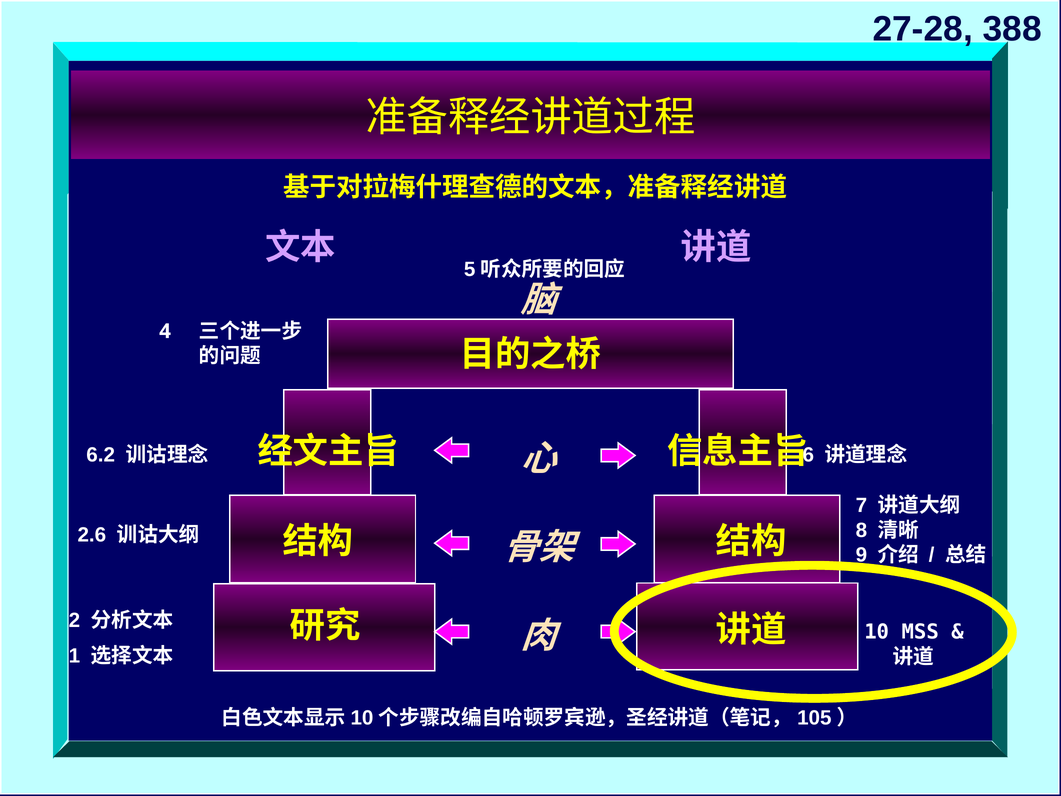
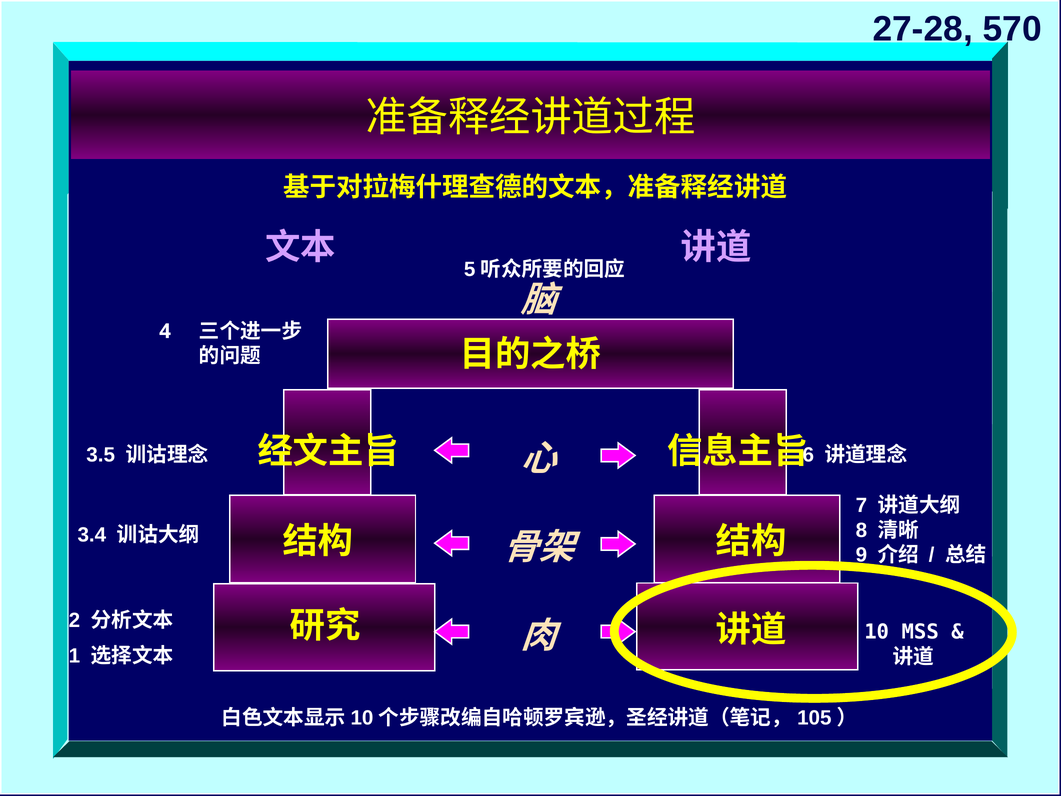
388: 388 -> 570
6.2: 6.2 -> 3.5
2.6: 2.6 -> 3.4
